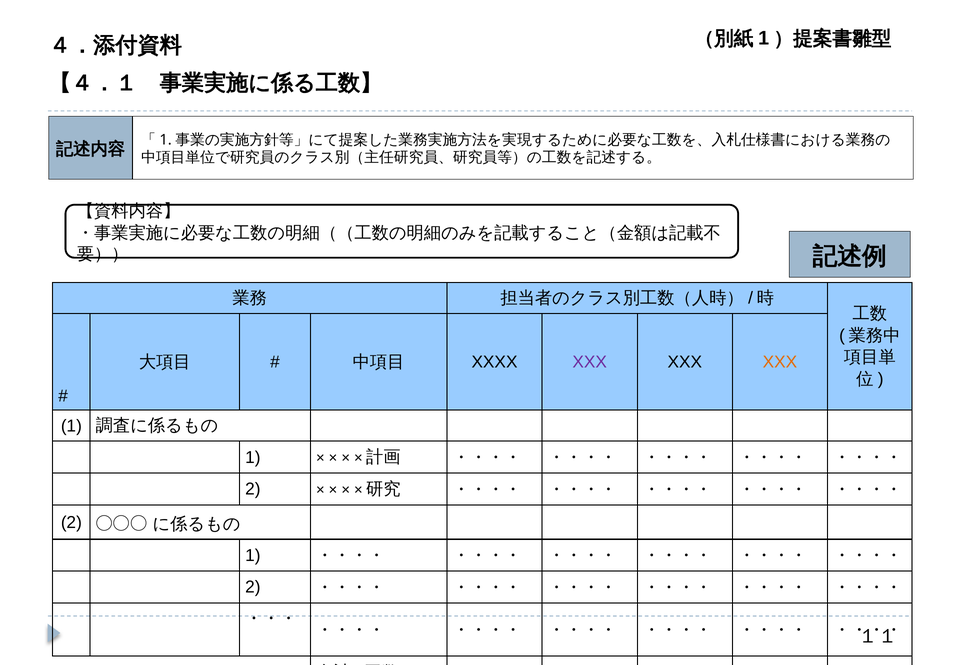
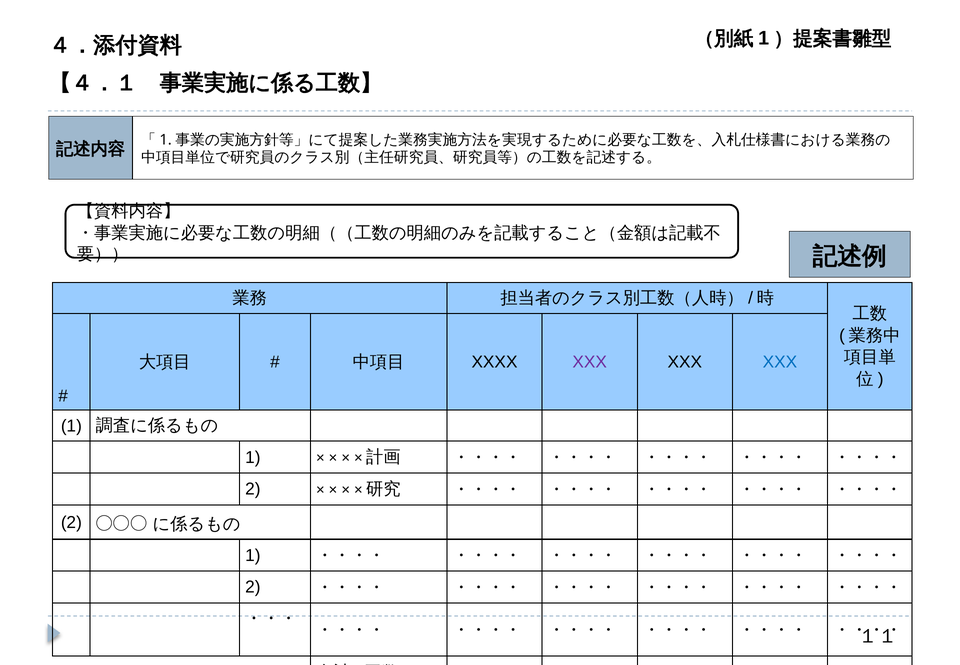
XXX at (780, 362) colour: orange -> blue
